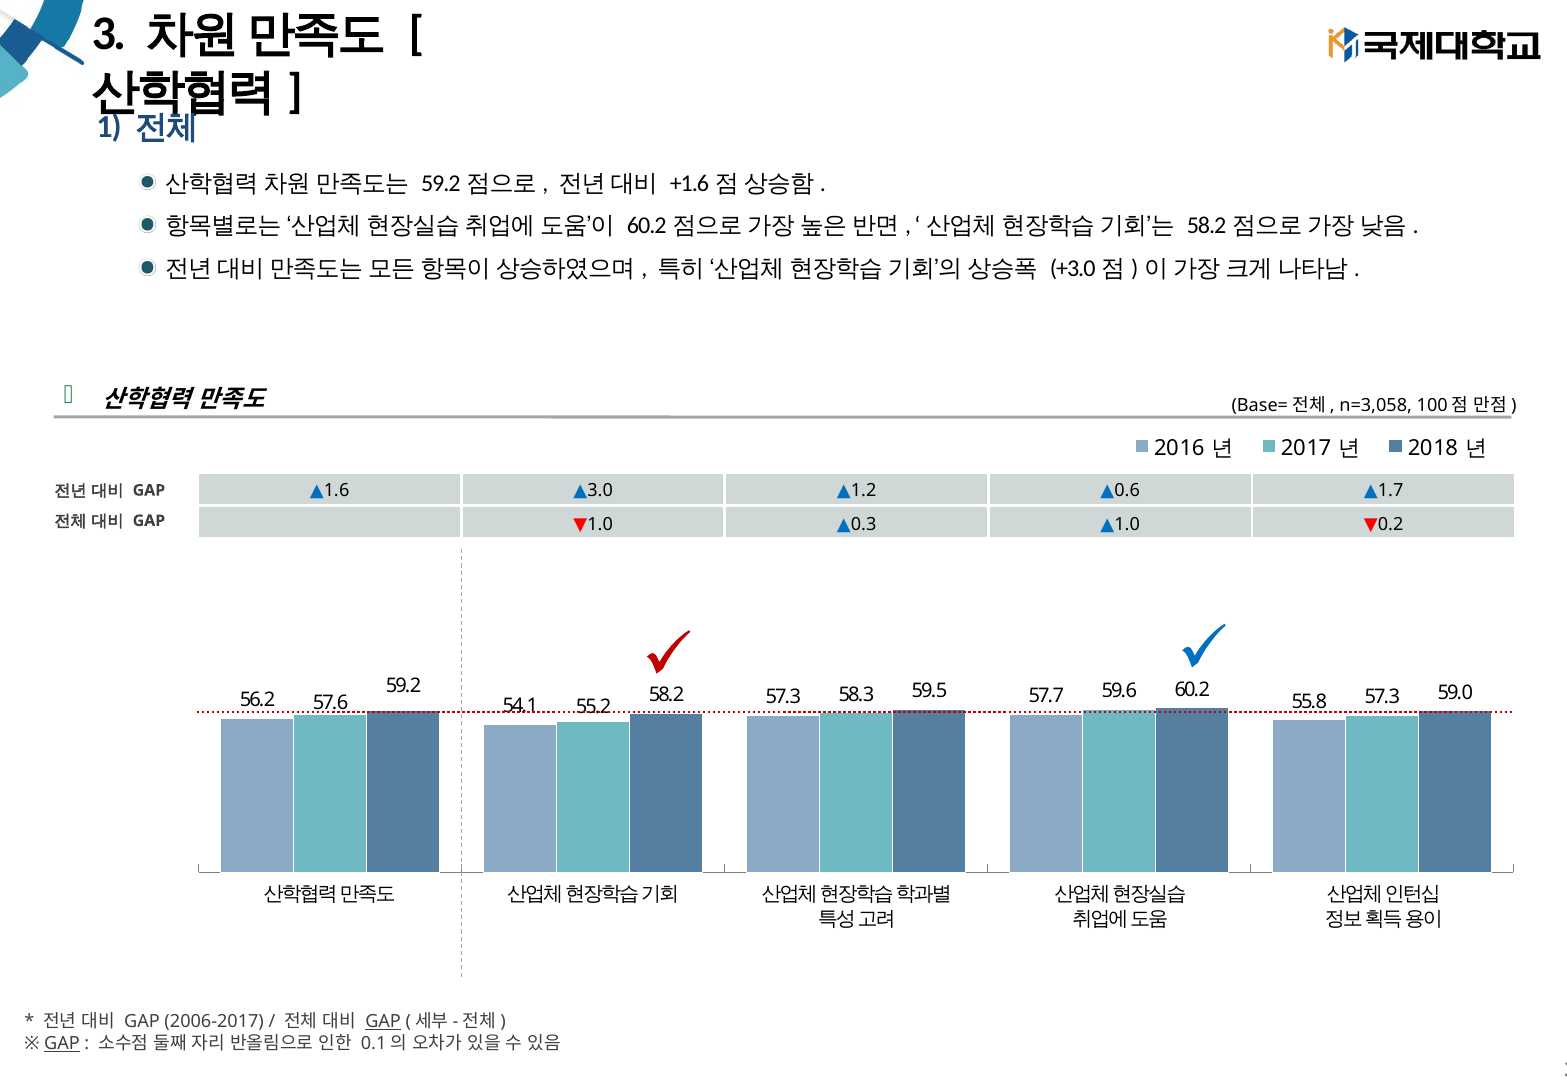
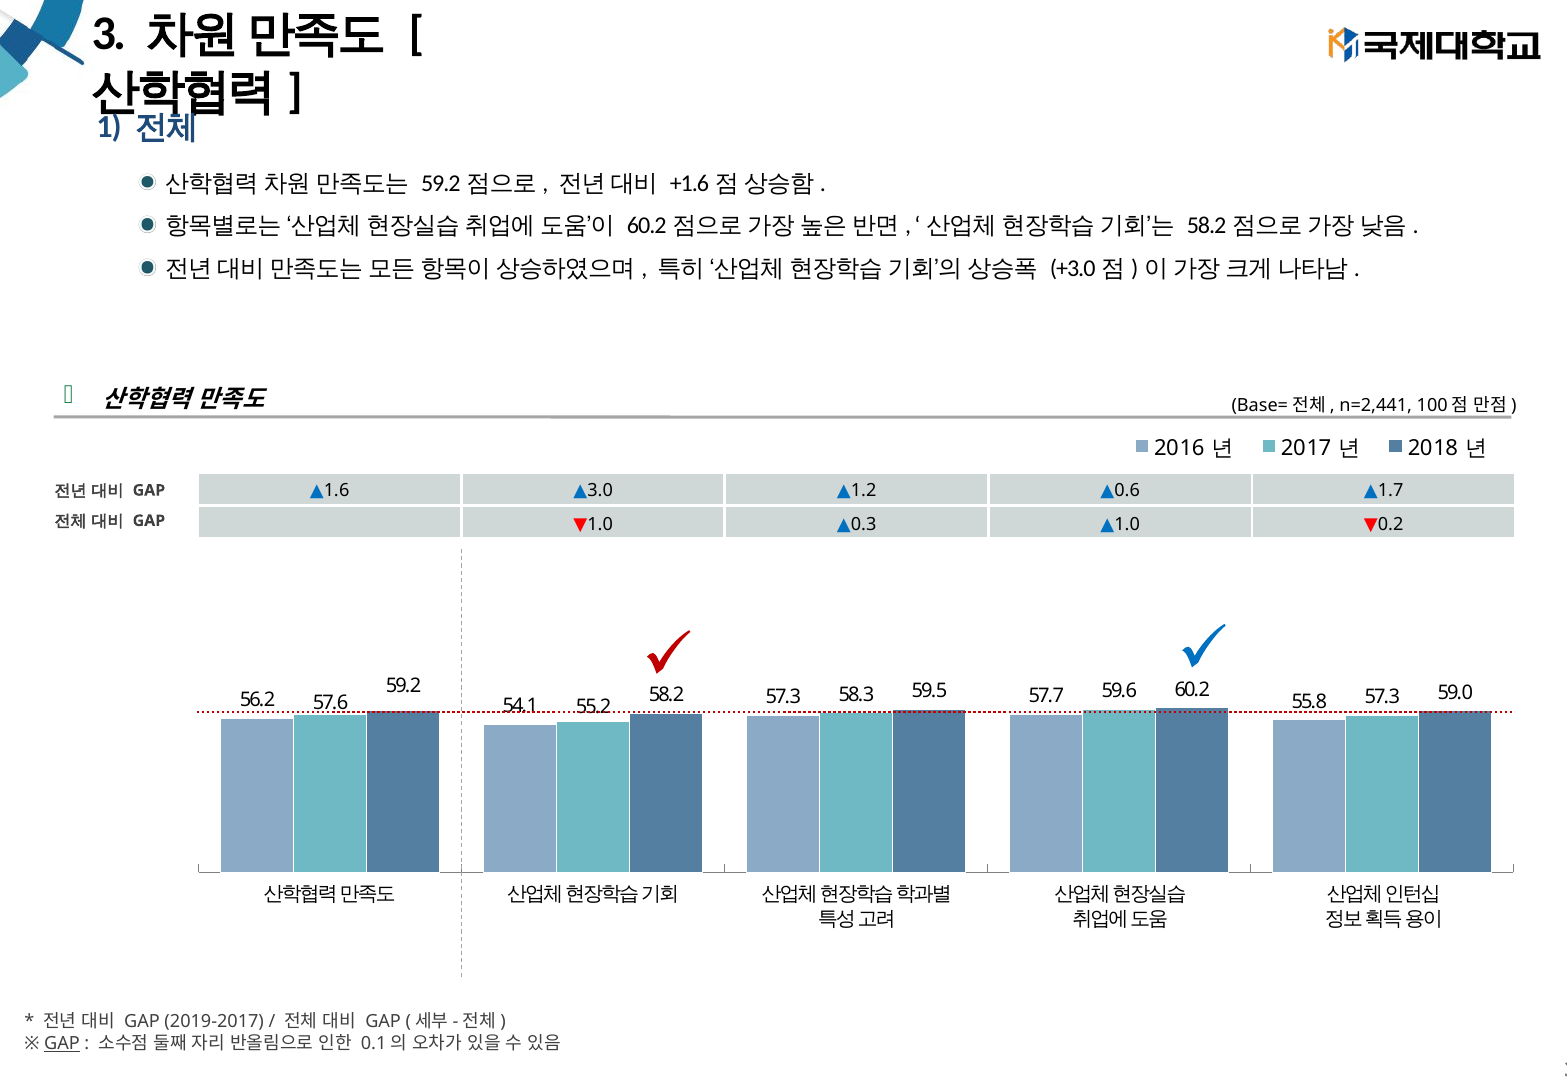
n=3,058: n=3,058 -> n=2,441
2006-2017: 2006-2017 -> 2019-2017
GAP at (383, 1022) underline: present -> none
